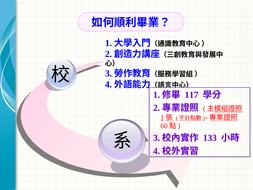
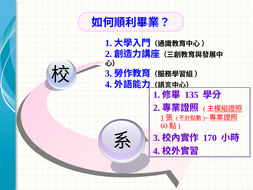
117: 117 -> 135
133: 133 -> 170
